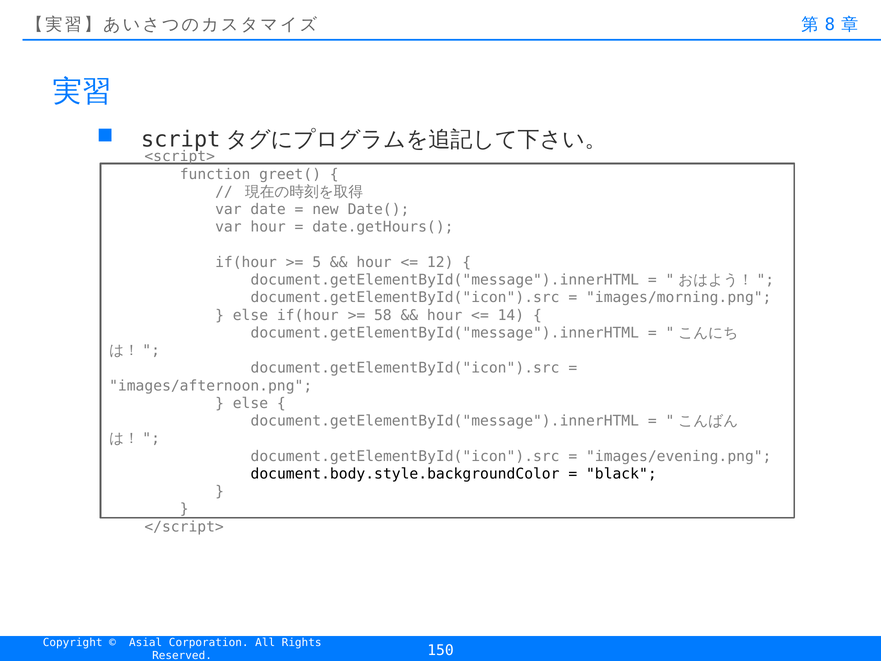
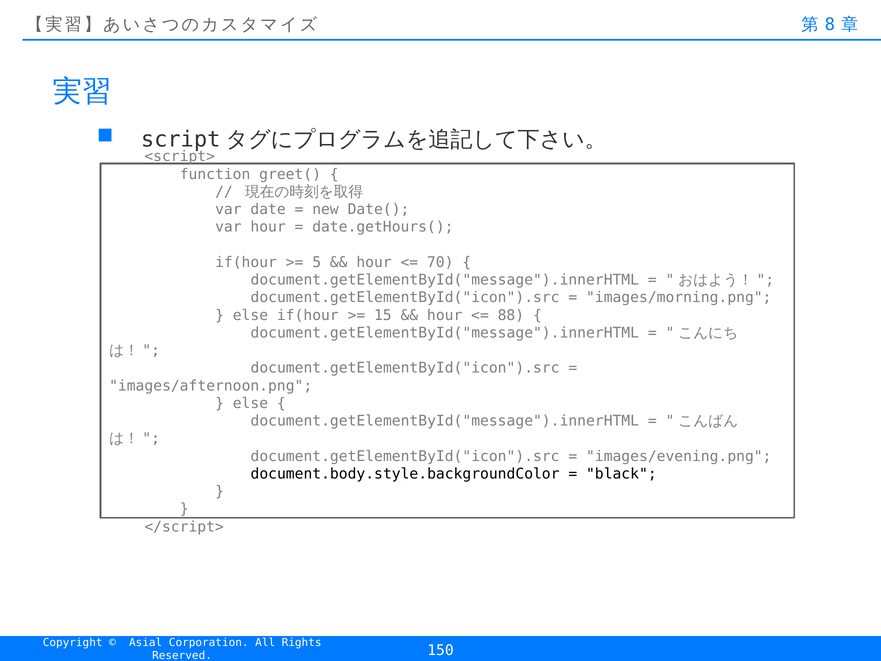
12: 12 -> 70
58: 58 -> 15
14: 14 -> 88
